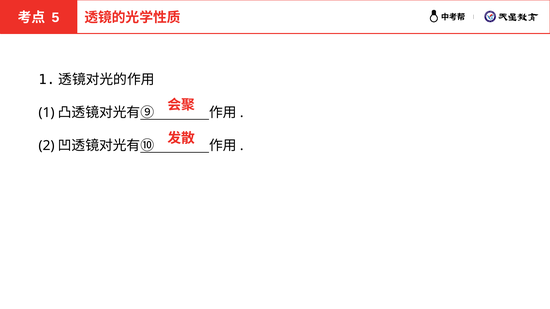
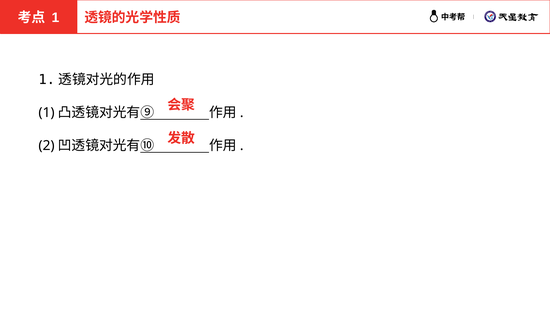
5 at (55, 18): 5 -> 1
